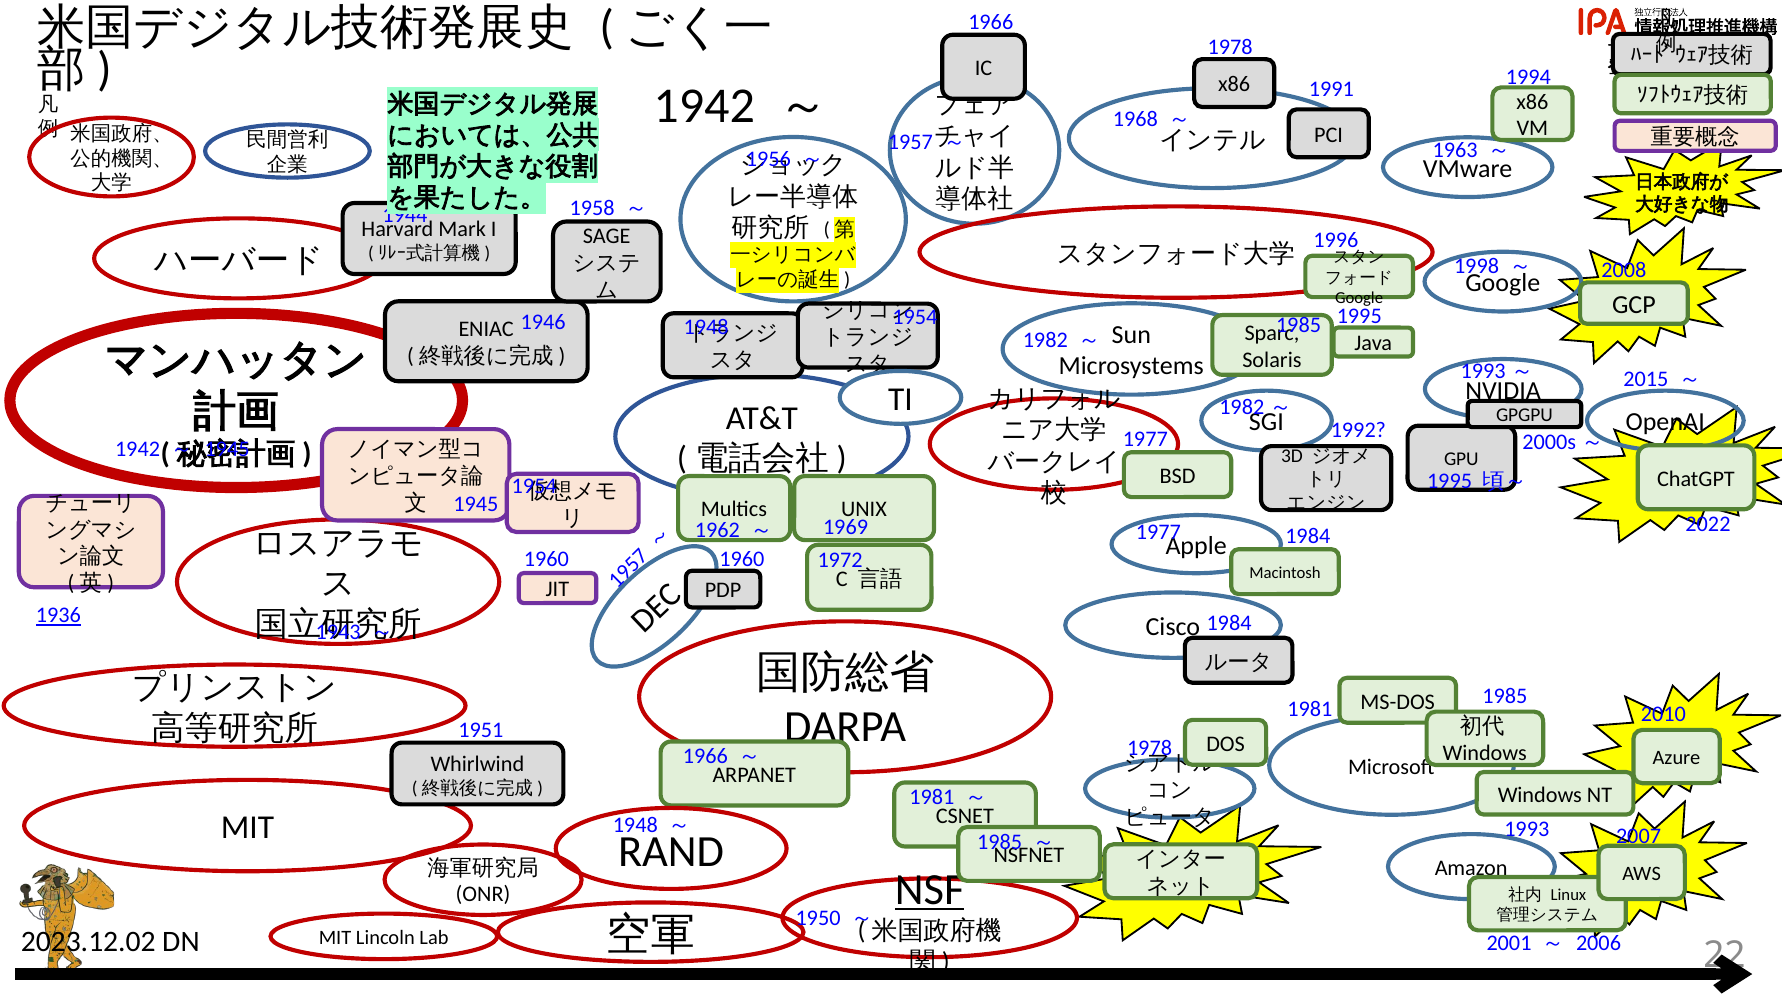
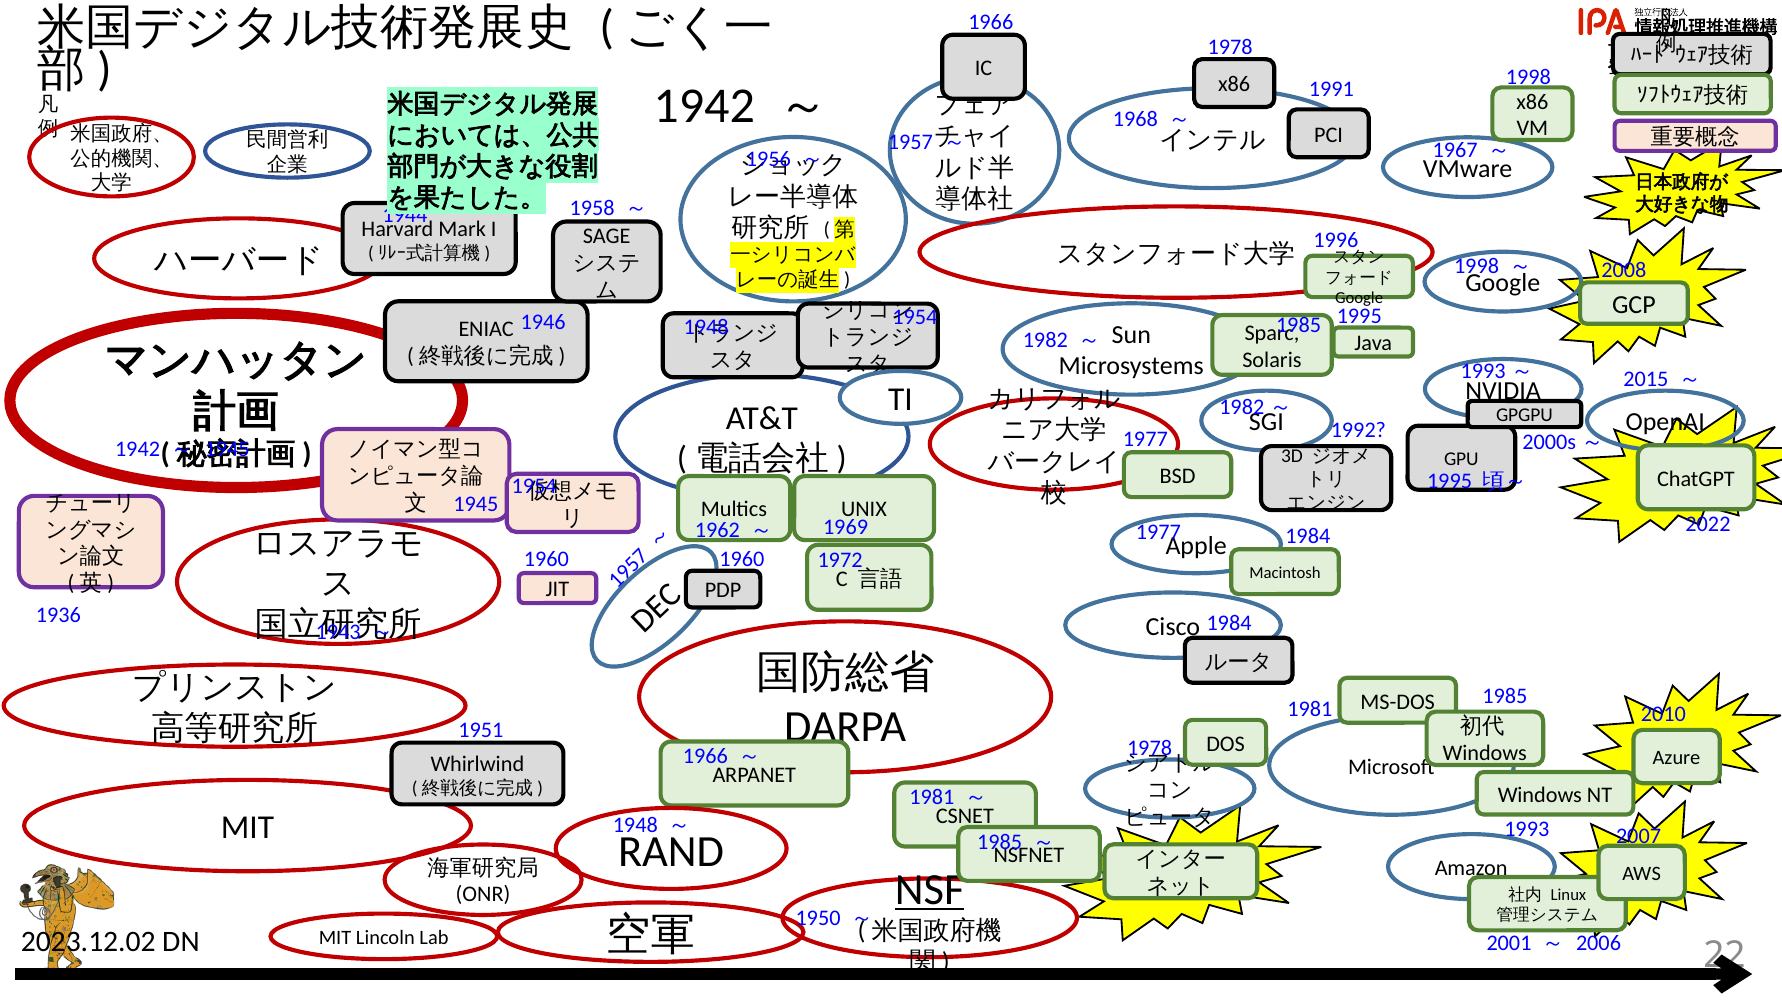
1994 at (1528, 77): 1994 -> 1998
1963: 1963 -> 1967
1936 underline: present -> none
